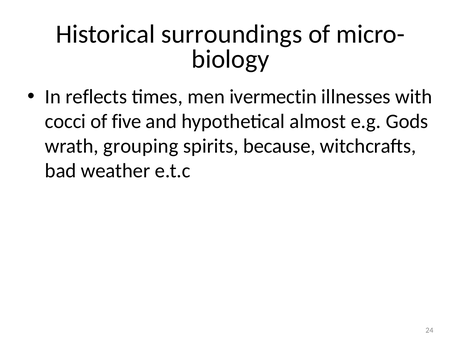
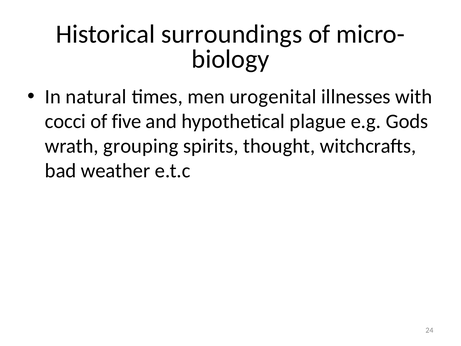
reflects: reflects -> natural
ivermectin: ivermectin -> urogenital
almost: almost -> plague
because: because -> thought
